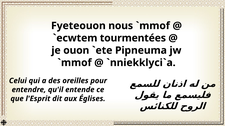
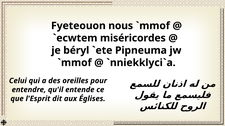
tourmentées: tourmentées -> miséricordes
ouon: ouon -> béryl
